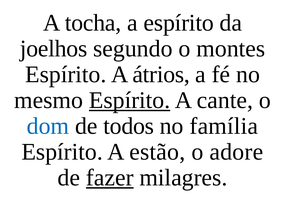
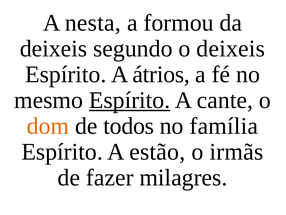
tocha: tocha -> nesta
a espírito: espírito -> formou
joelhos at (54, 48): joelhos -> deixeis
o montes: montes -> deixeis
dom colour: blue -> orange
adore: adore -> irmãs
fazer underline: present -> none
